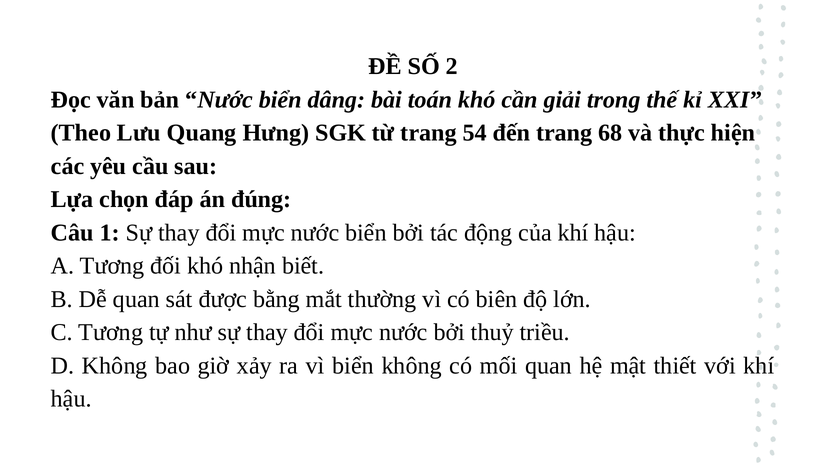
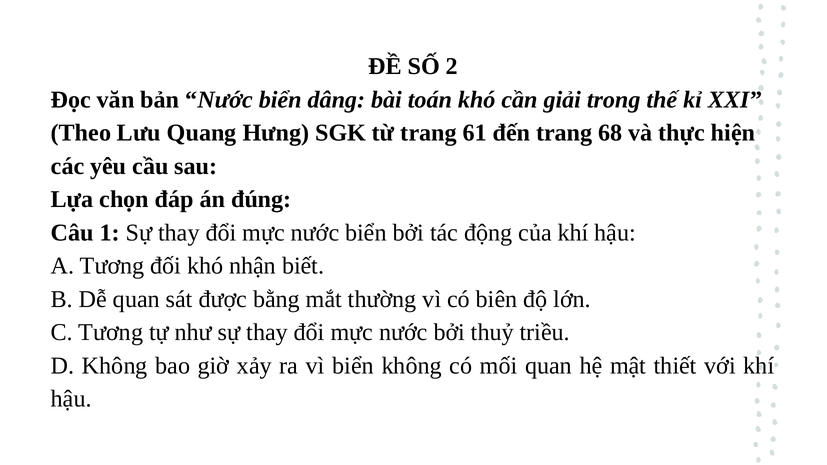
54: 54 -> 61
